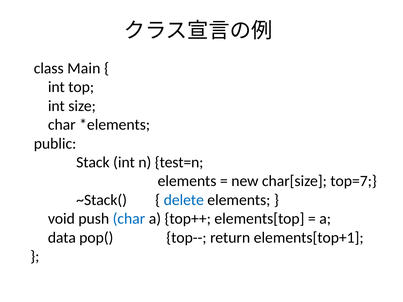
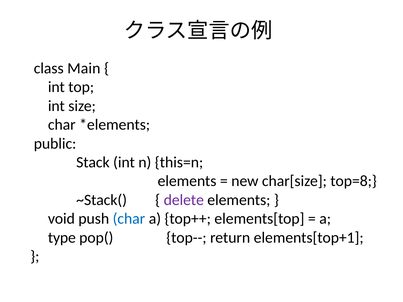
test=n: test=n -> this=n
top=7: top=7 -> top=8
delete colour: blue -> purple
data: data -> type
